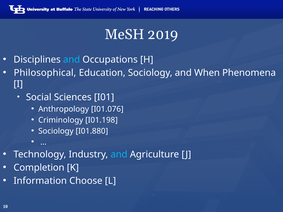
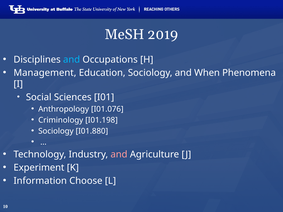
Philosophical: Philosophical -> Management
and at (119, 155) colour: light blue -> pink
Completion: Completion -> Experiment
